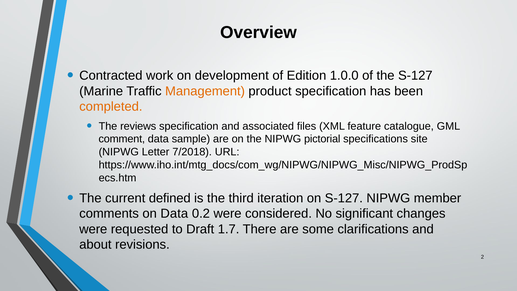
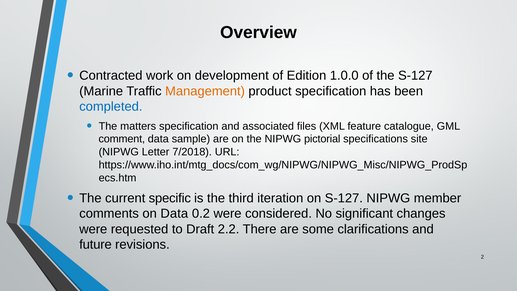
completed colour: orange -> blue
reviews: reviews -> matters
defined: defined -> specific
1.7: 1.7 -> 2.2
about: about -> future
